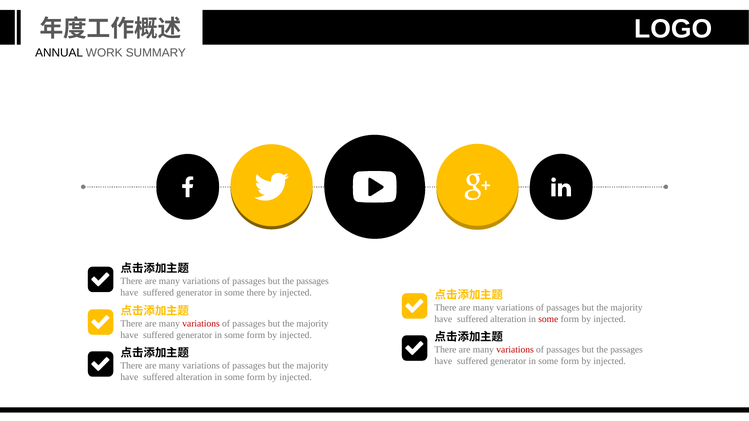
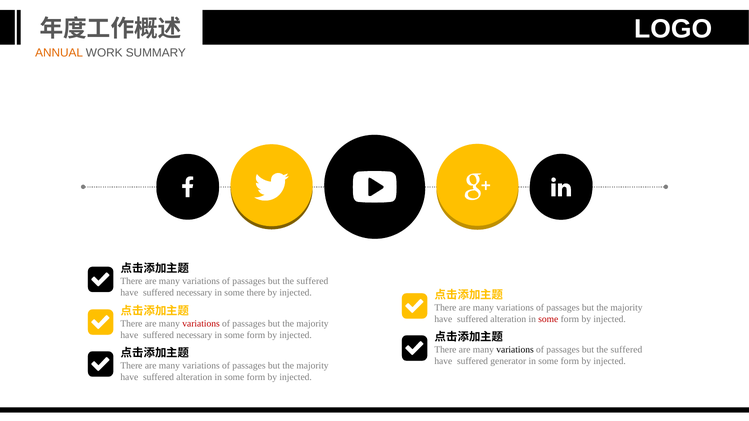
ANNUAL colour: black -> orange
passages at (313, 281): passages -> suffered
generator at (194, 293): generator -> necessary
generator at (194, 335): generator -> necessary
variations at (515, 350) colour: red -> black
passages at (627, 350): passages -> suffered
